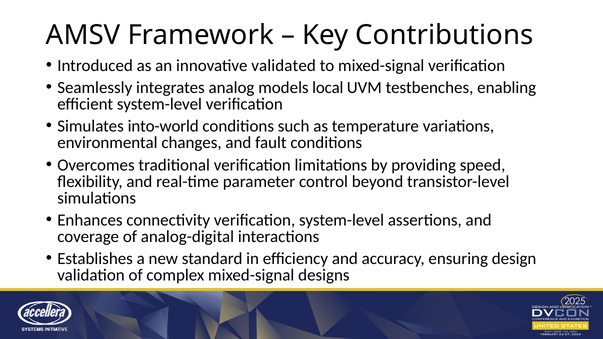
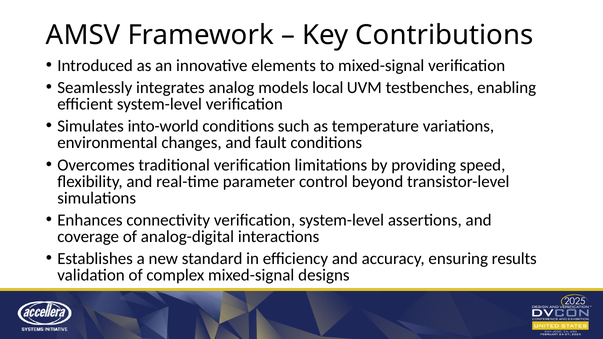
validated: validated -> elements
design: design -> results
